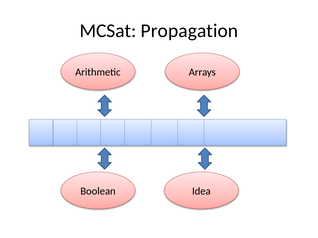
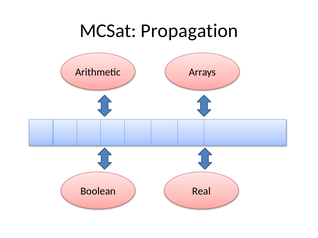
Idea: Idea -> Real
